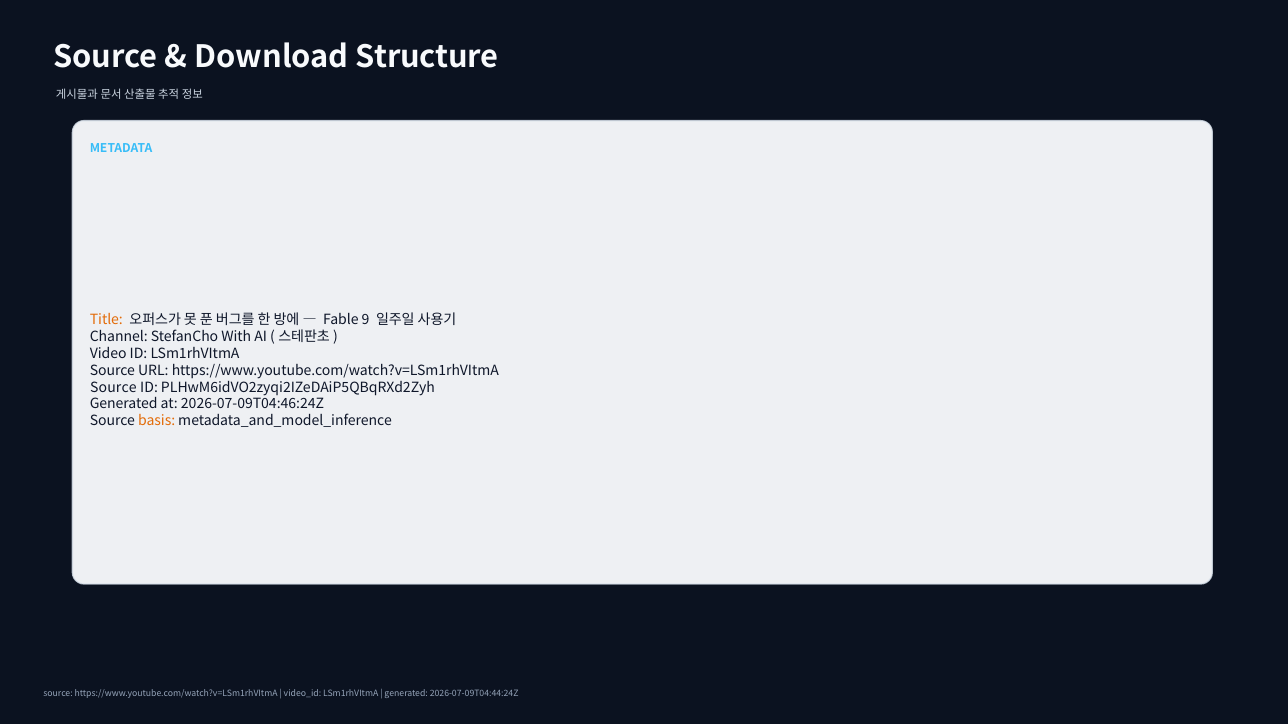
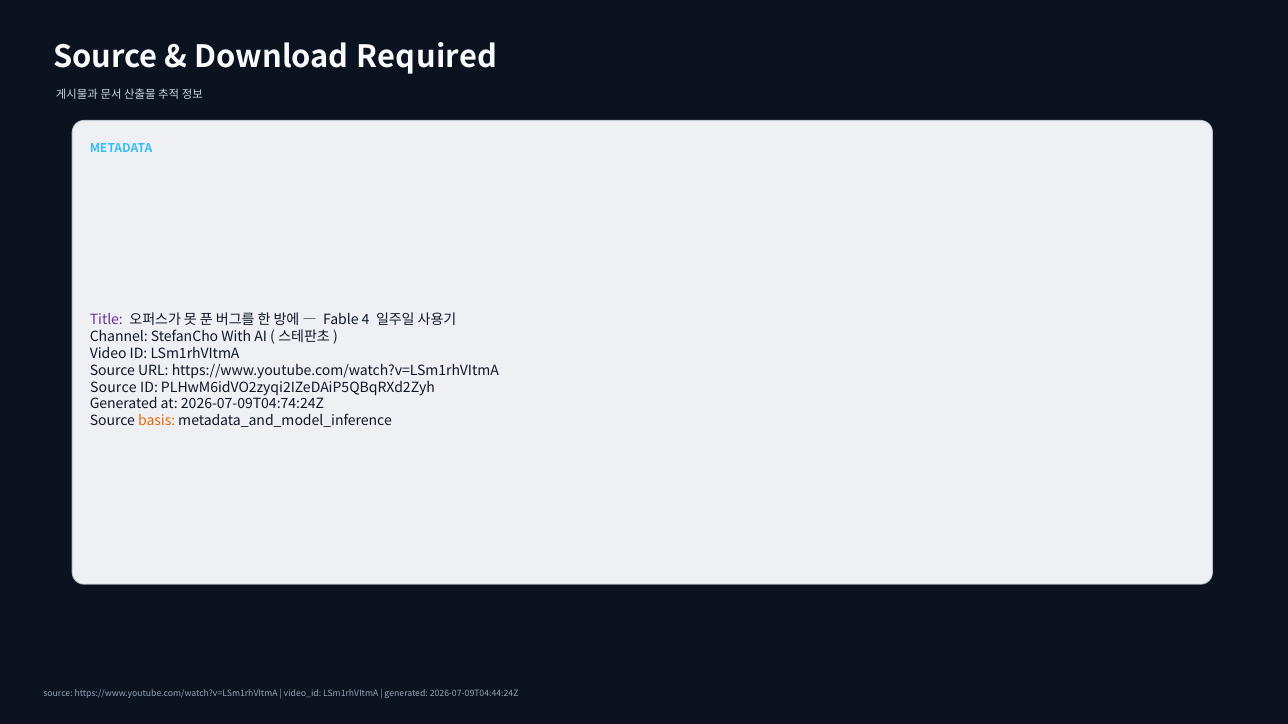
Structure: Structure -> Required
Title colour: orange -> purple
9: 9 -> 4
2026-07-09T04:46:24Z: 2026-07-09T04:46:24Z -> 2026-07-09T04:74:24Z
